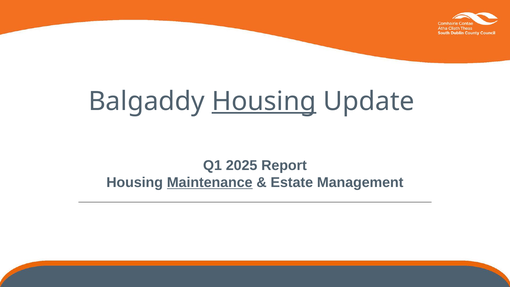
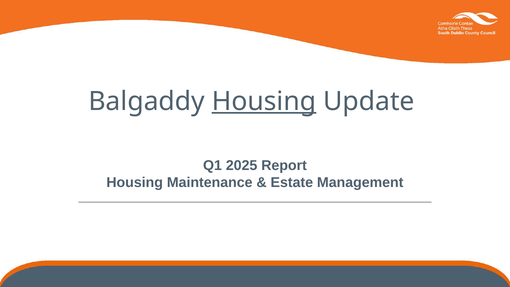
Maintenance underline: present -> none
